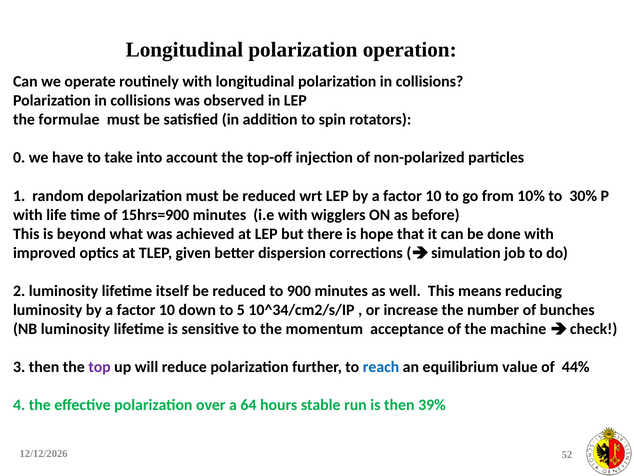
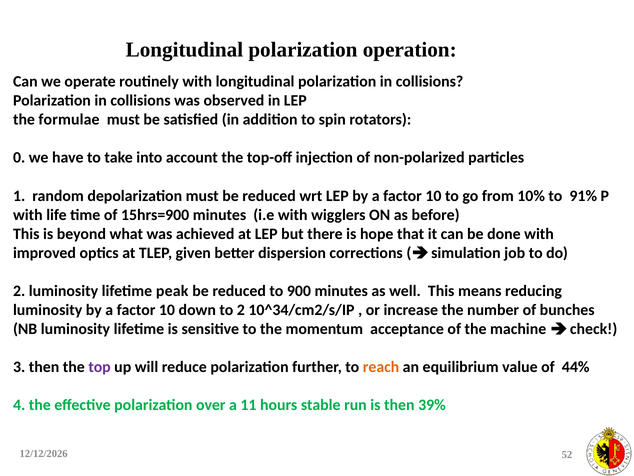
30%: 30% -> 91%
itself: itself -> peak
to 5: 5 -> 2
reach colour: blue -> orange
64: 64 -> 11
